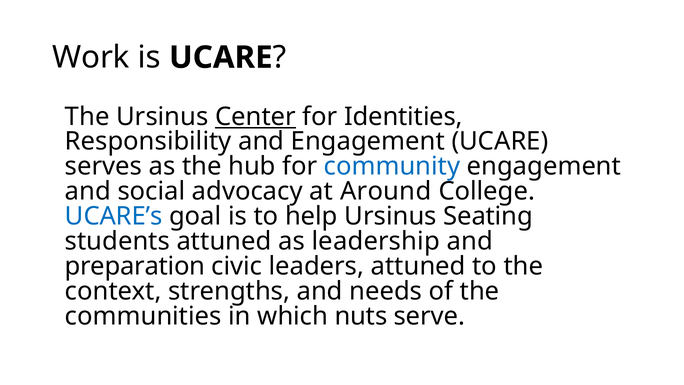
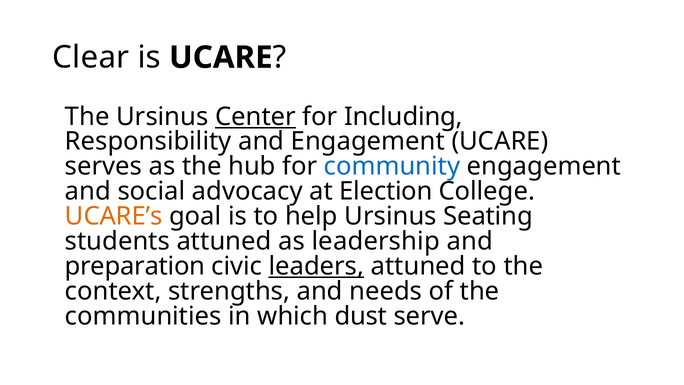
Work: Work -> Clear
Identities: Identities -> Including
Around: Around -> Election
UCARE’s colour: blue -> orange
leaders underline: none -> present
nuts: nuts -> dust
